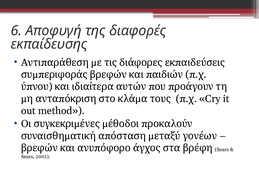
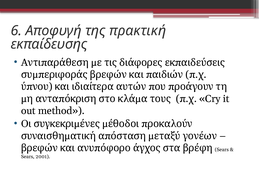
διαφορές: διαφορές -> πρακτική
